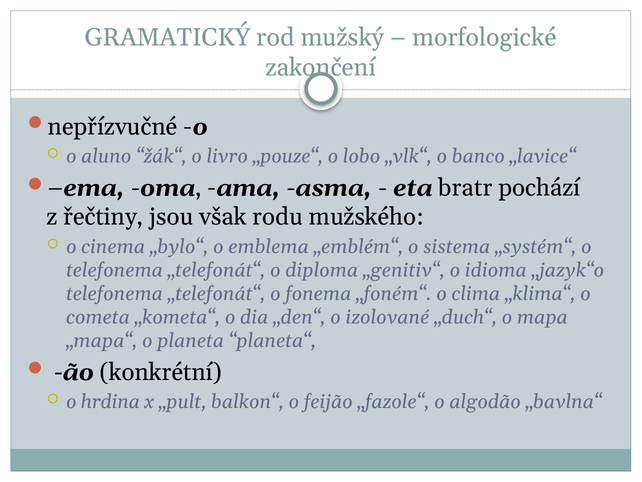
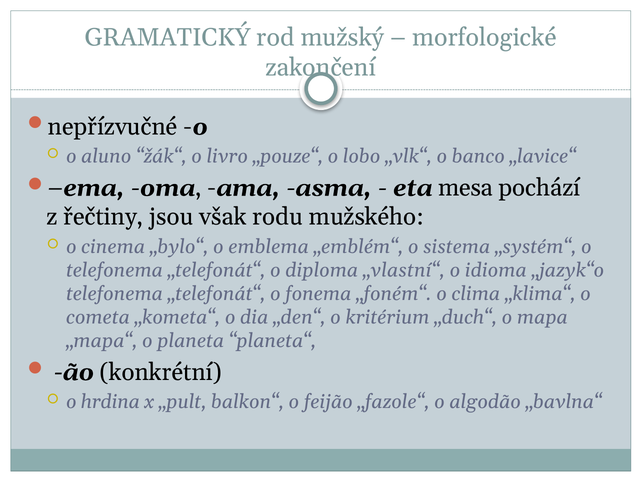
bratr: bratr -> mesa
„genitiv“: „genitiv“ -> „vlastní“
izolované: izolované -> kritérium
